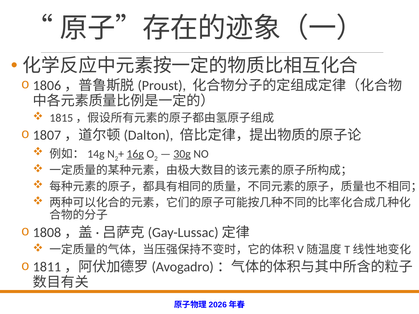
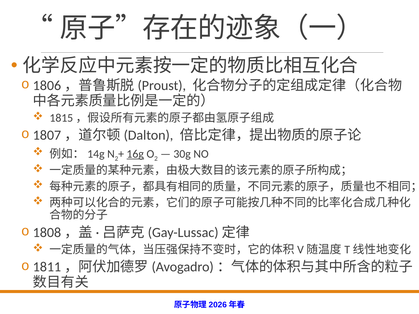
30g underline: present -> none
